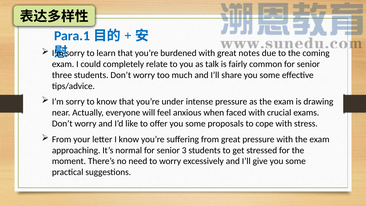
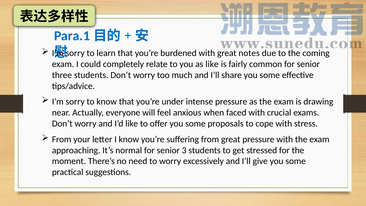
as talk: talk -> like
